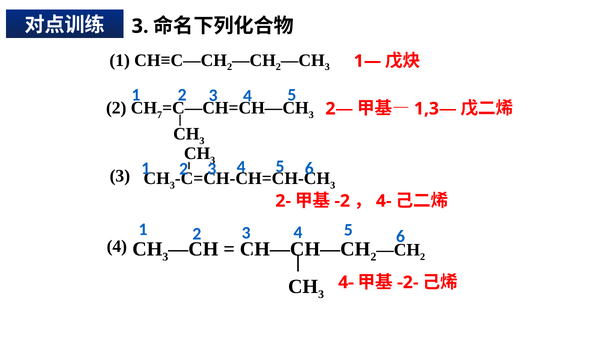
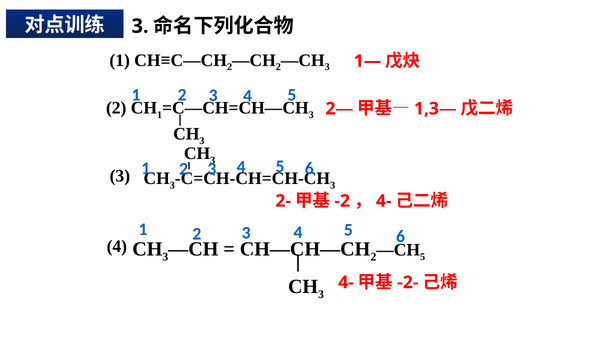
7 at (160, 115): 7 -> 1
2 at (423, 257): 2 -> 5
